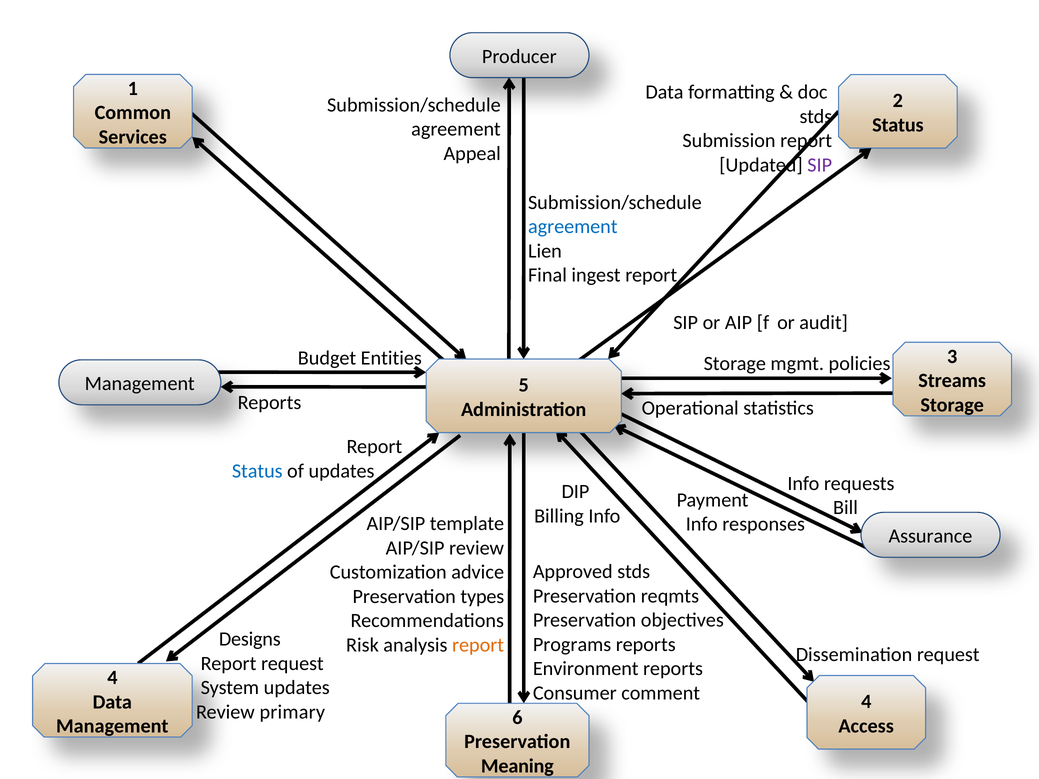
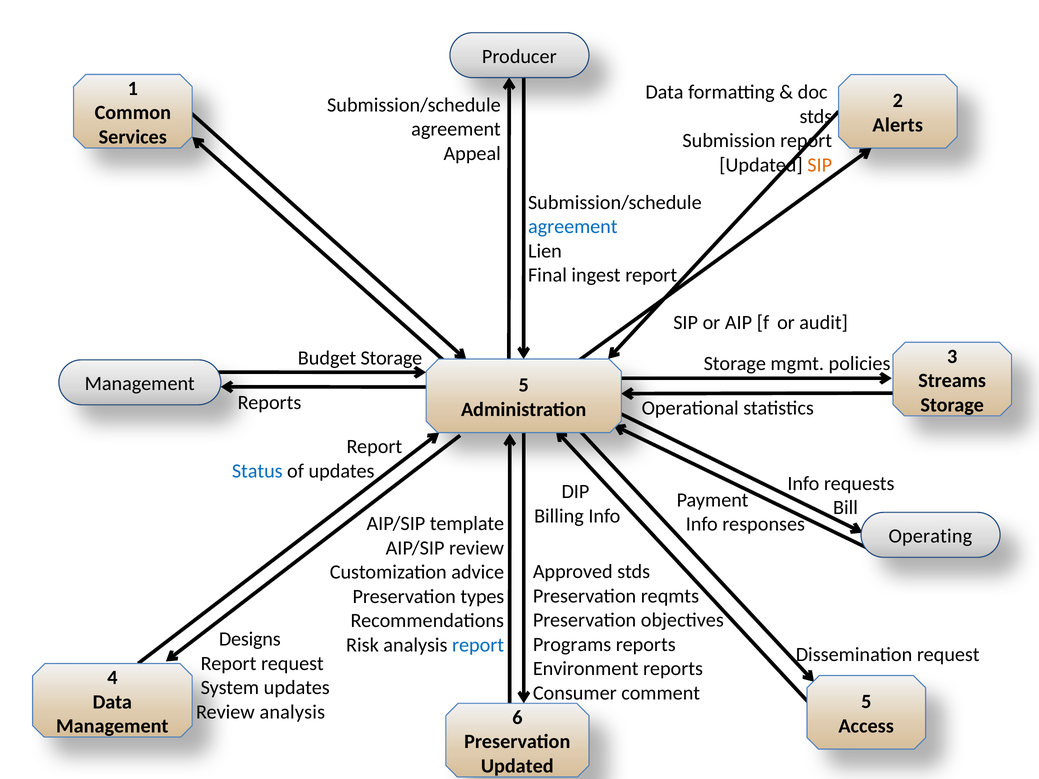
Status at (898, 125): Status -> Alerts
SIP at (820, 165) colour: purple -> orange
Budget Entities: Entities -> Storage
Assurance: Assurance -> Operating
report at (478, 645) colour: orange -> blue
comment 4: 4 -> 5
primary at (292, 712): primary -> analysis
Meaning at (517, 766): Meaning -> Updated
